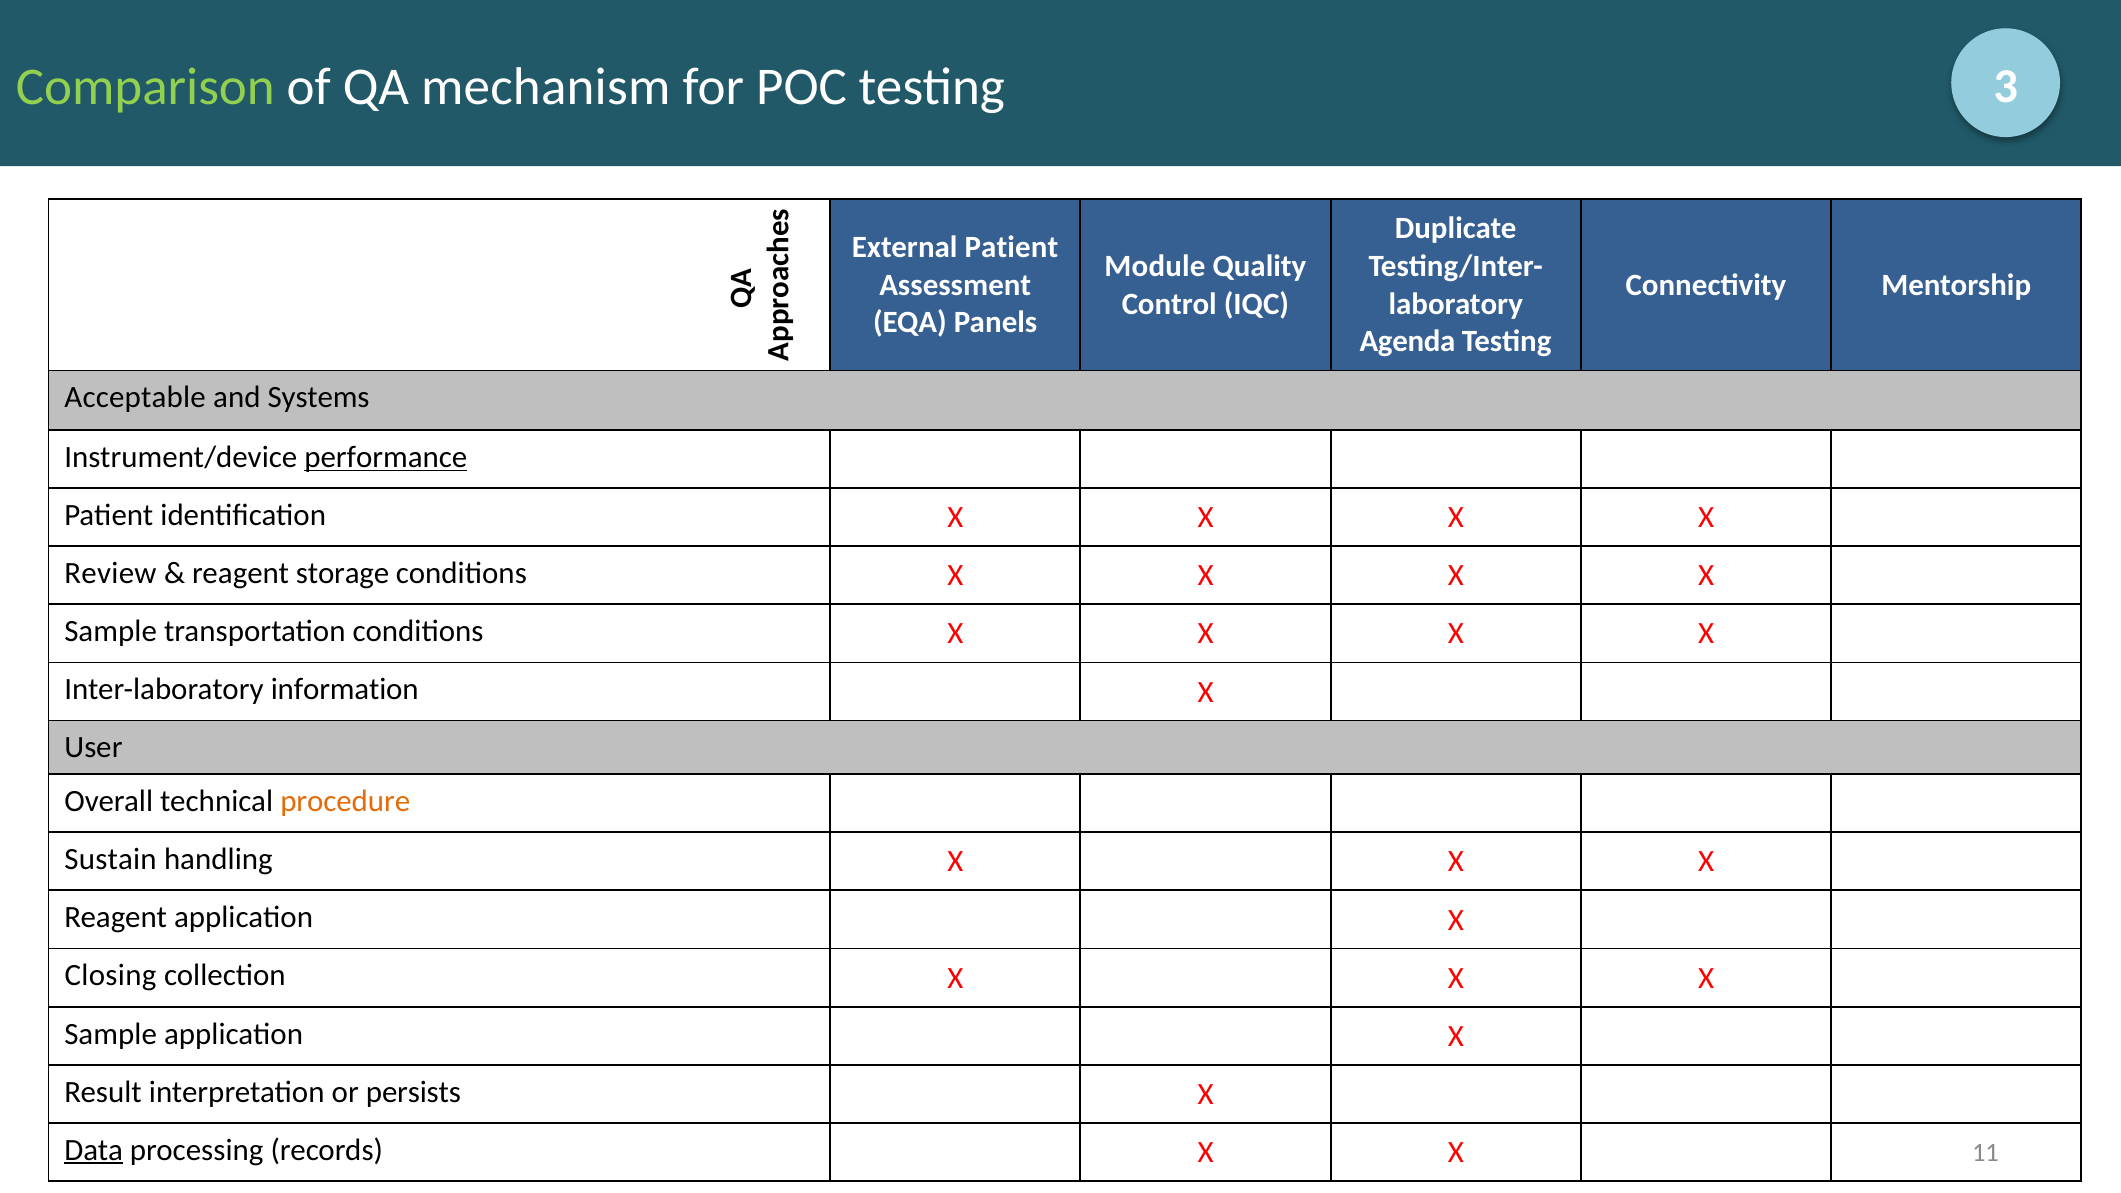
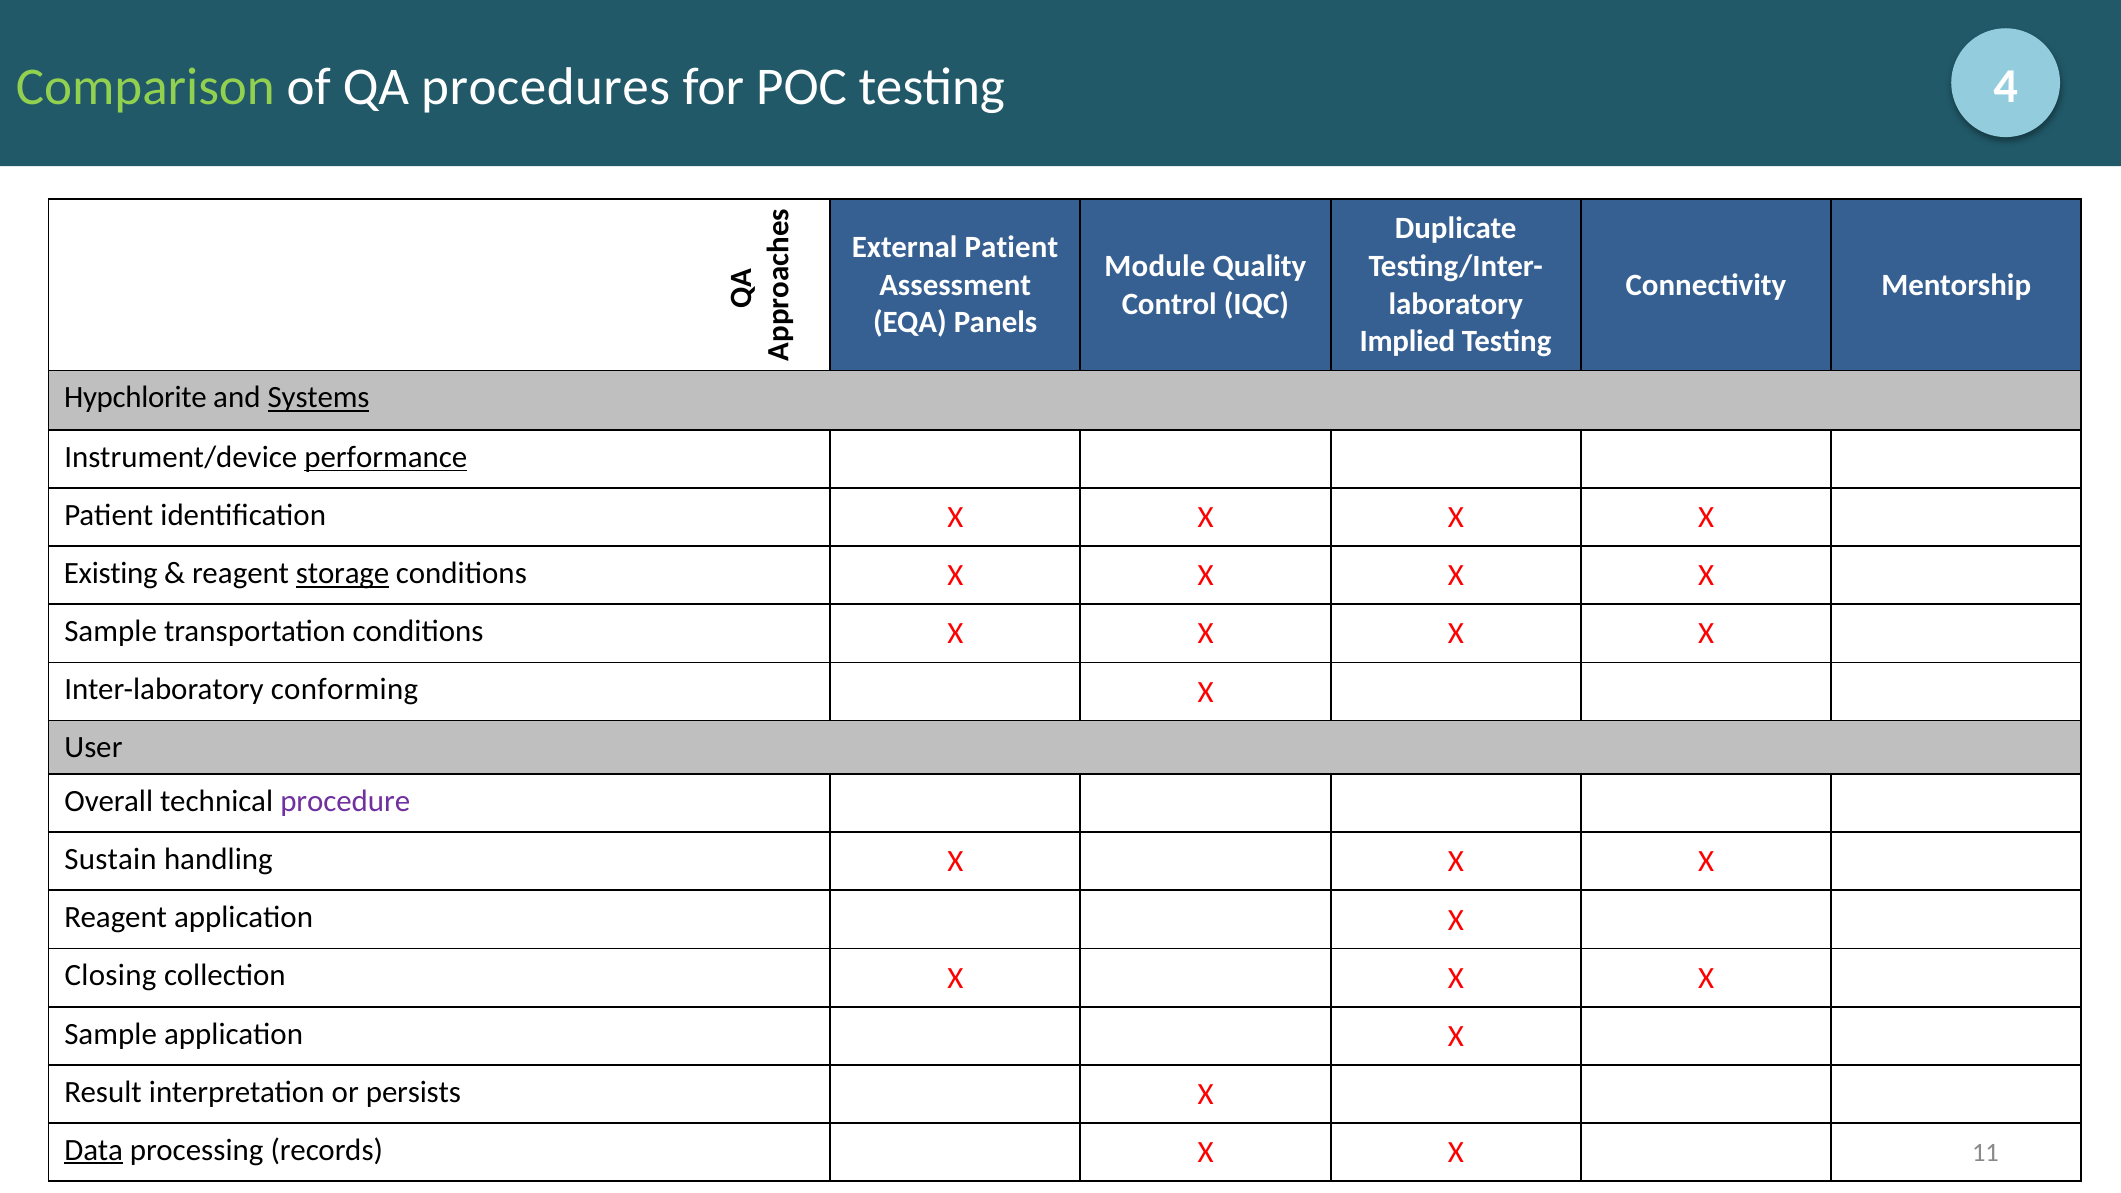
mechanism: mechanism -> procedures
3: 3 -> 4
Agenda: Agenda -> Implied
Acceptable: Acceptable -> Hypchlorite
Systems underline: none -> present
Review: Review -> Existing
storage underline: none -> present
information: information -> conforming
procedure colour: orange -> purple
